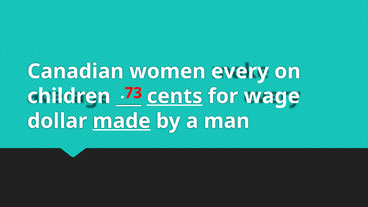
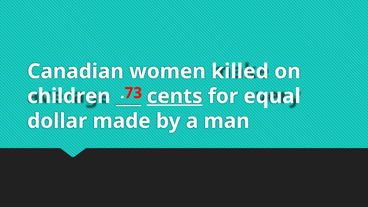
every: every -> killed
wage: wage -> equal
made underline: present -> none
